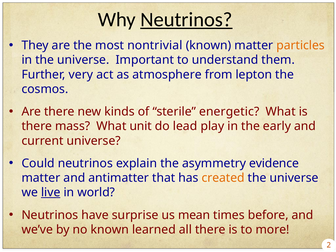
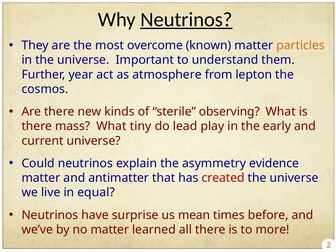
nontrivial: nontrivial -> overcome
very: very -> year
energetic: energetic -> observing
unit: unit -> tiny
created colour: orange -> red
live underline: present -> none
world: world -> equal
no known: known -> matter
